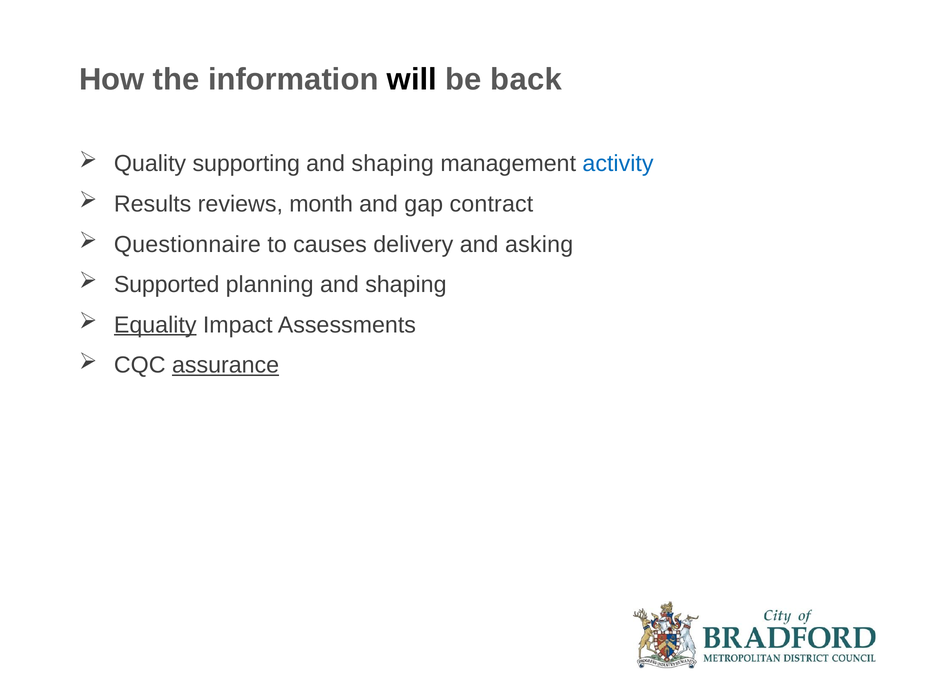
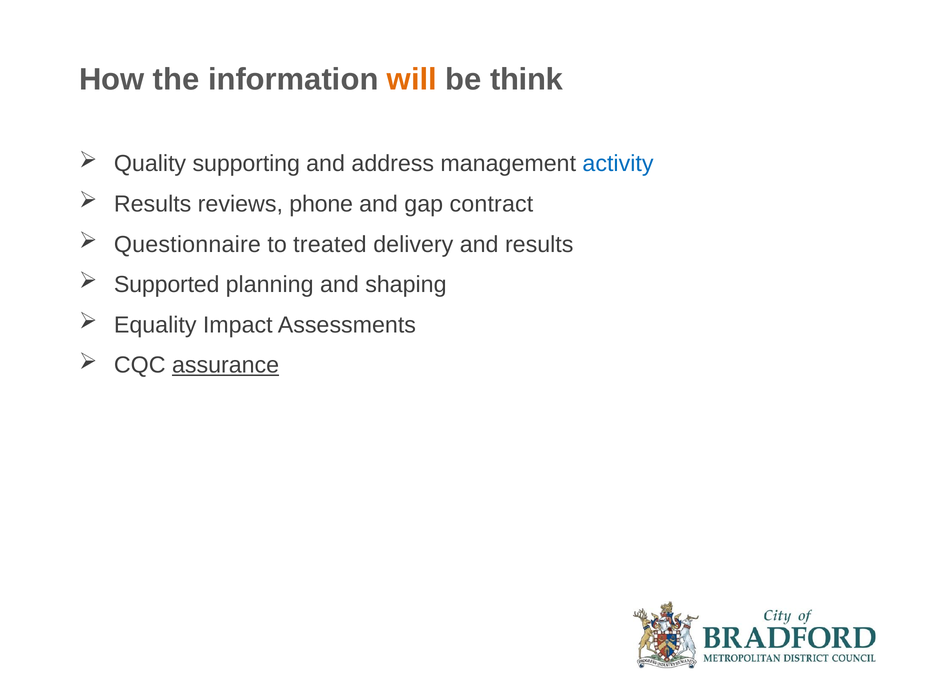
will colour: black -> orange
back: back -> think
shaping at (393, 164): shaping -> address
month: month -> phone
causes: causes -> treated
and asking: asking -> results
Equality underline: present -> none
